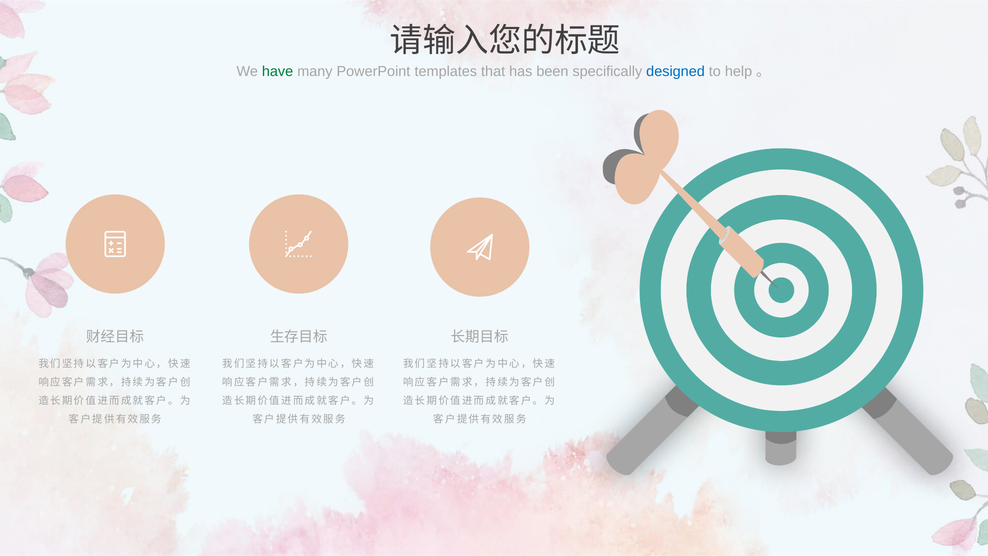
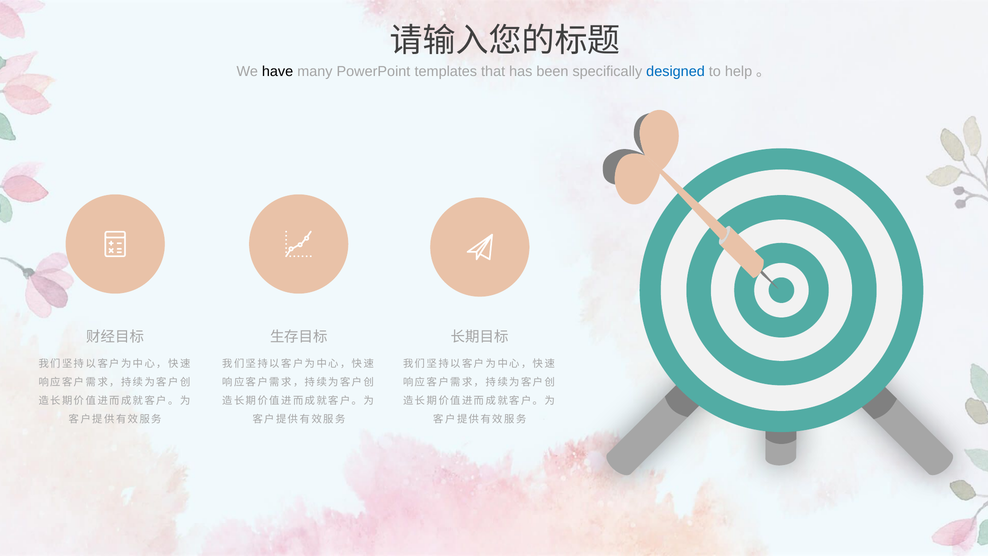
have colour: green -> black
